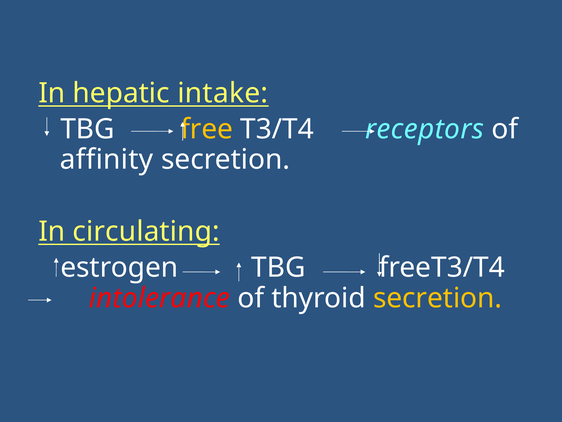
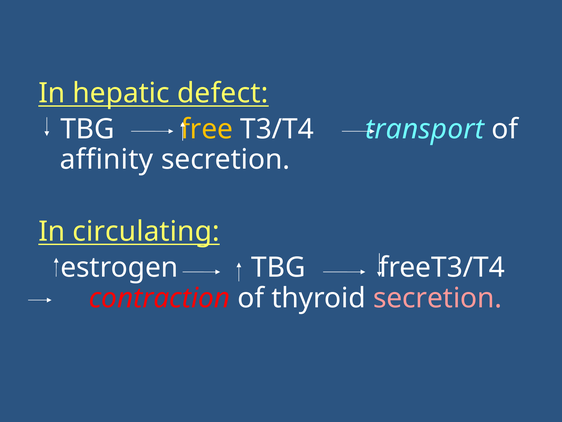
intake: intake -> defect
receptors: receptors -> transport
intolerance: intolerance -> contraction
secretion at (438, 298) colour: yellow -> pink
